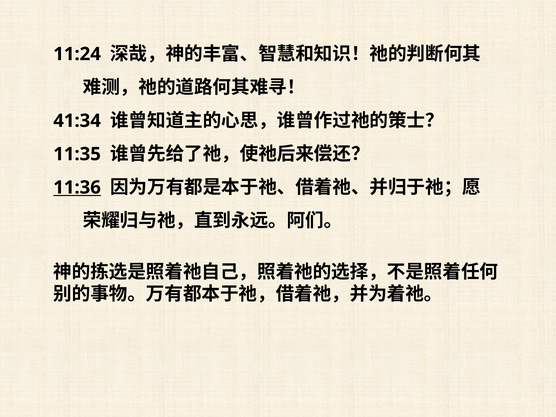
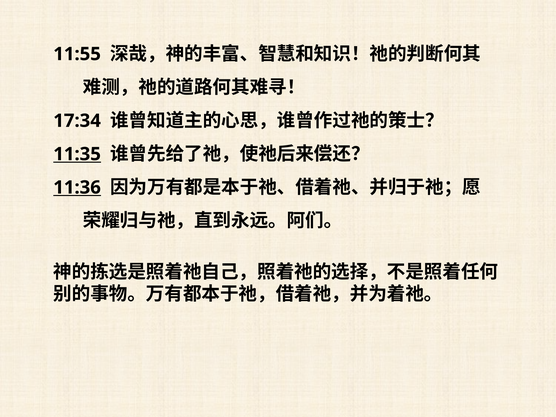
11:24: 11:24 -> 11:55
41:34: 41:34 -> 17:34
11:35 underline: none -> present
